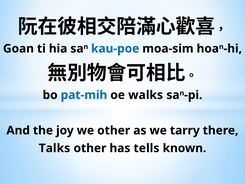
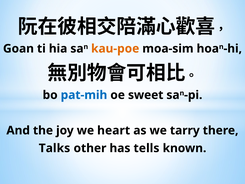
kau-poe colour: blue -> orange
walks: walks -> sweet
we other: other -> heart
